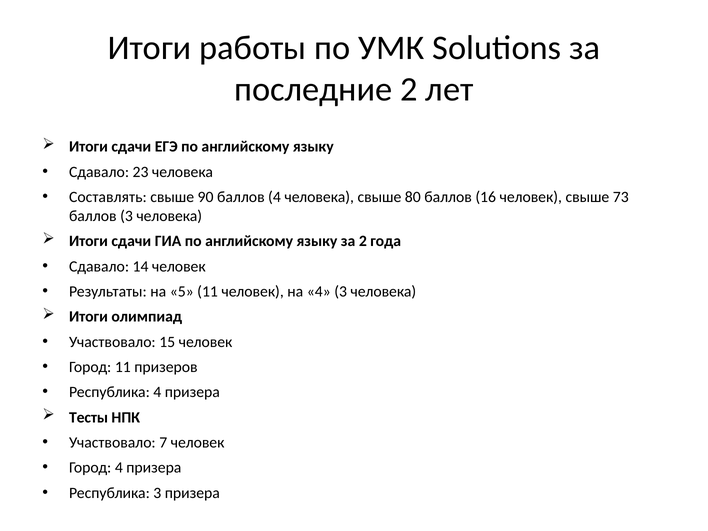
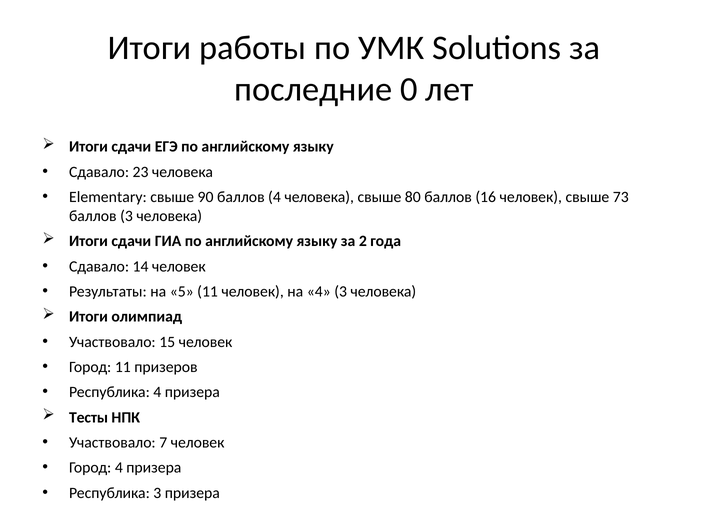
последние 2: 2 -> 0
Составлять: Составлять -> Elementary
